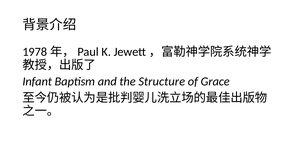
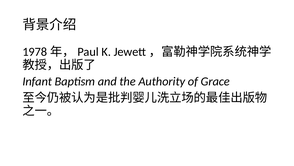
Structure: Structure -> Authority
